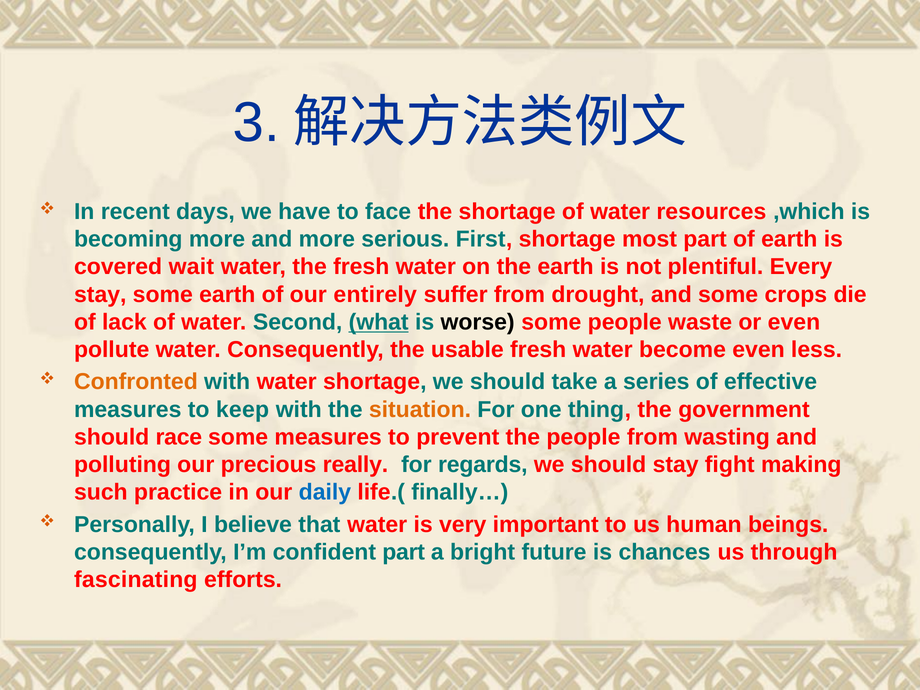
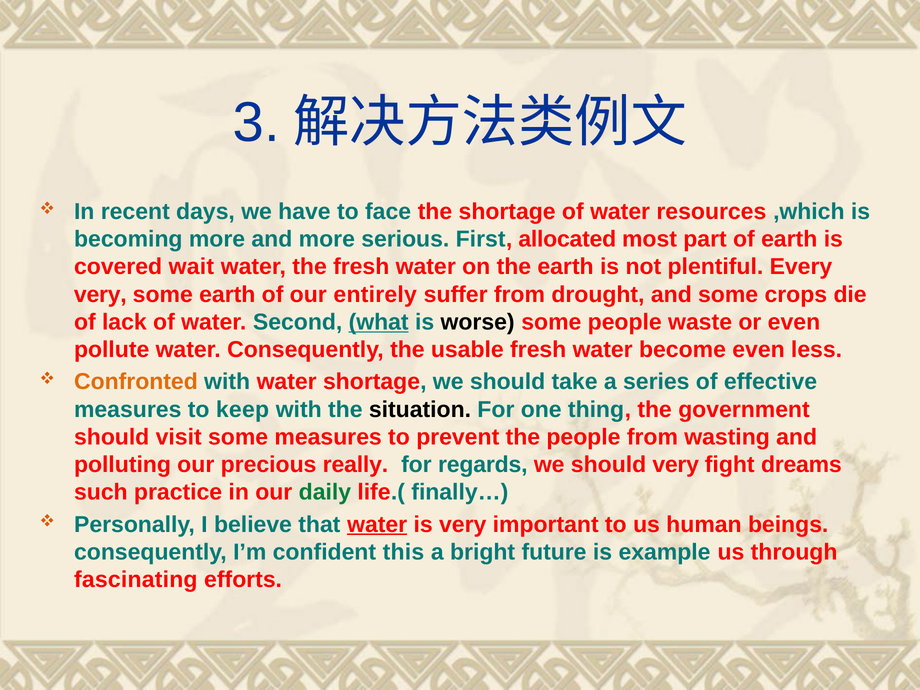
First shortage: shortage -> allocated
stay at (100, 294): stay -> very
situation colour: orange -> black
race: race -> visit
should stay: stay -> very
making: making -> dreams
daily colour: blue -> green
water at (377, 524) underline: none -> present
confident part: part -> this
chances: chances -> example
